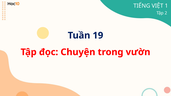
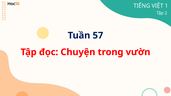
19: 19 -> 57
